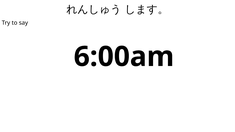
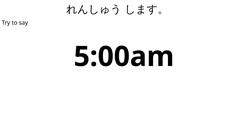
6:00am: 6:00am -> 5:00am
